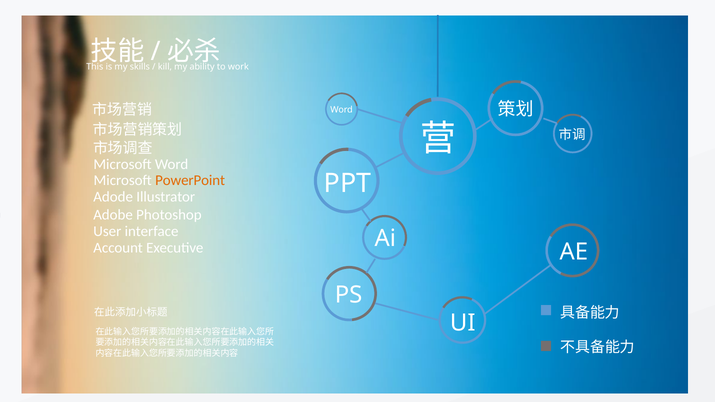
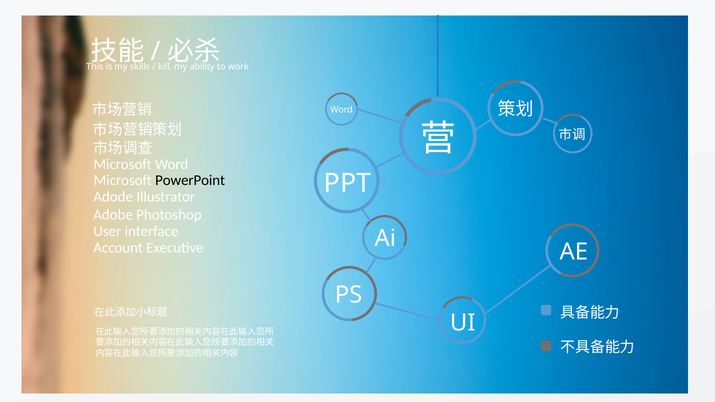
PowerPoint colour: orange -> black
